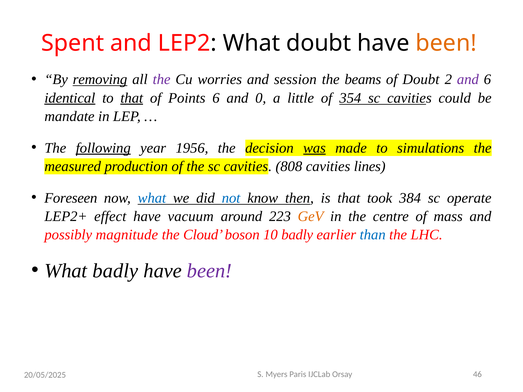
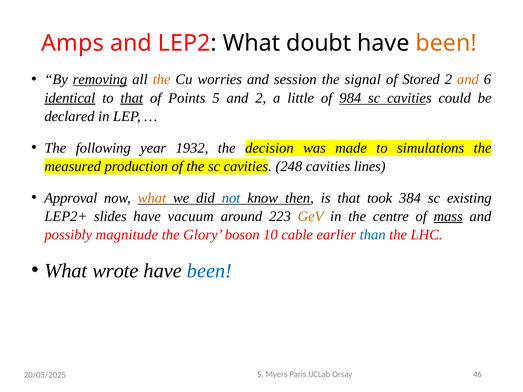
Spent: Spent -> Amps
the at (162, 80) colour: purple -> orange
beams: beams -> signal
of Doubt: Doubt -> Stored
and at (468, 80) colour: purple -> orange
Points 6: 6 -> 5
and 0: 0 -> 2
354: 354 -> 984
mandate: mandate -> declared
following underline: present -> none
1956: 1956 -> 1932
was underline: present -> none
808: 808 -> 248
Foreseen: Foreseen -> Approval
what at (152, 198) colour: blue -> orange
operate: operate -> existing
effect: effect -> slides
mass underline: none -> present
Cloud: Cloud -> Glory
10 badly: badly -> cable
What badly: badly -> wrote
been at (209, 271) colour: purple -> blue
